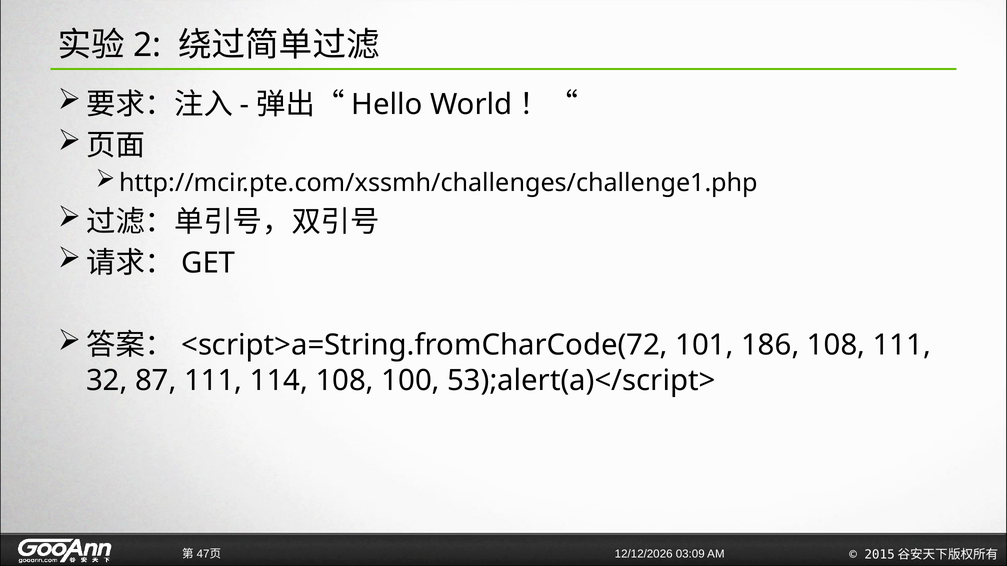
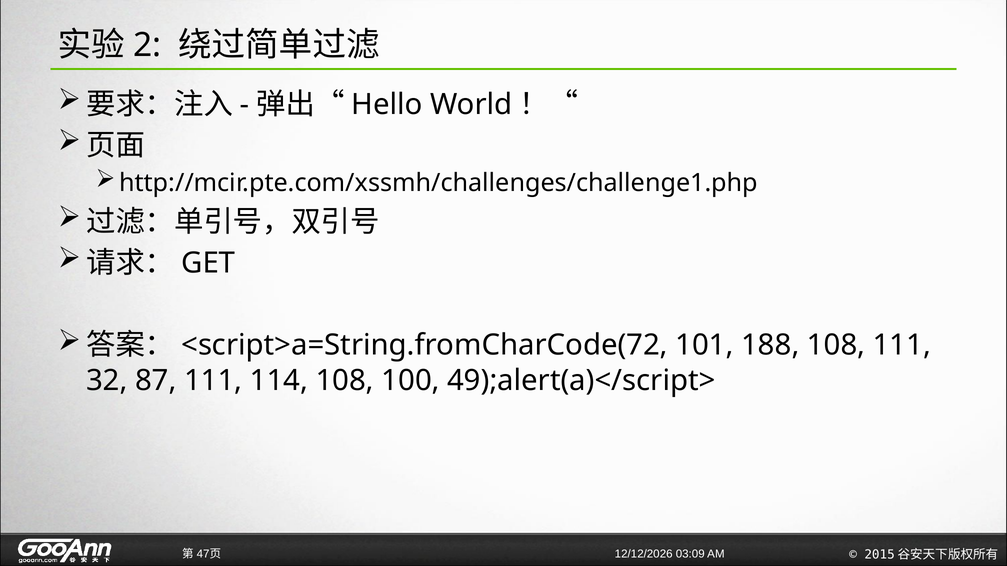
186: 186 -> 188
53);alert(a)</script>: 53);alert(a)</script> -> 49);alert(a)</script>
